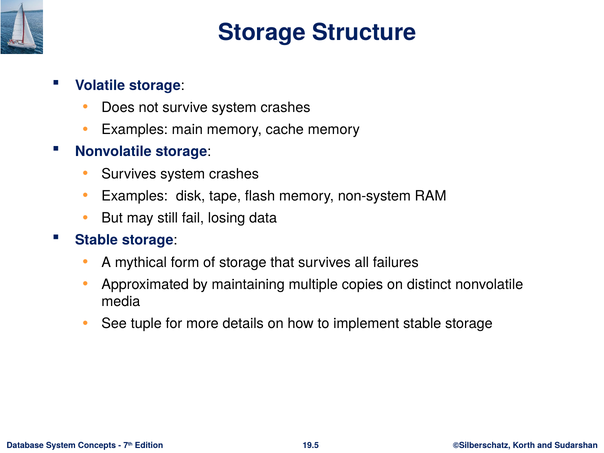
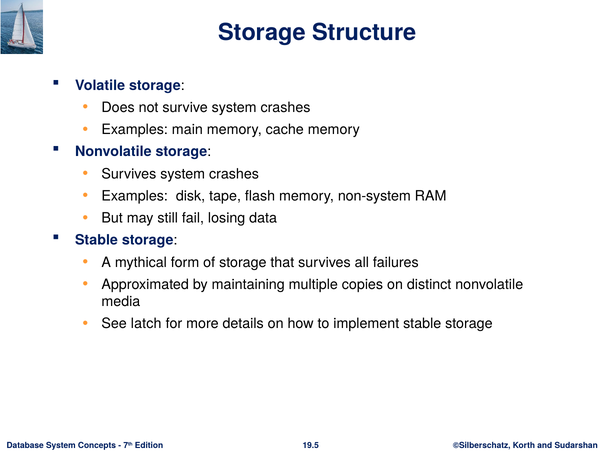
tuple: tuple -> latch
